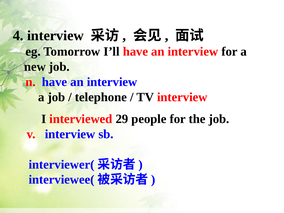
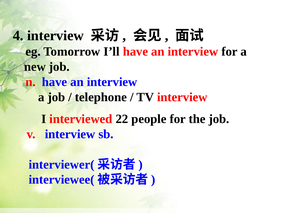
29: 29 -> 22
